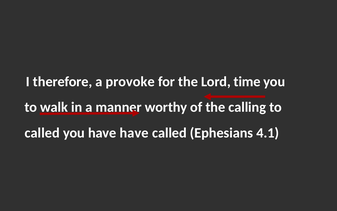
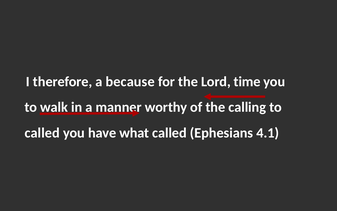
provoke: provoke -> because
have have: have -> what
